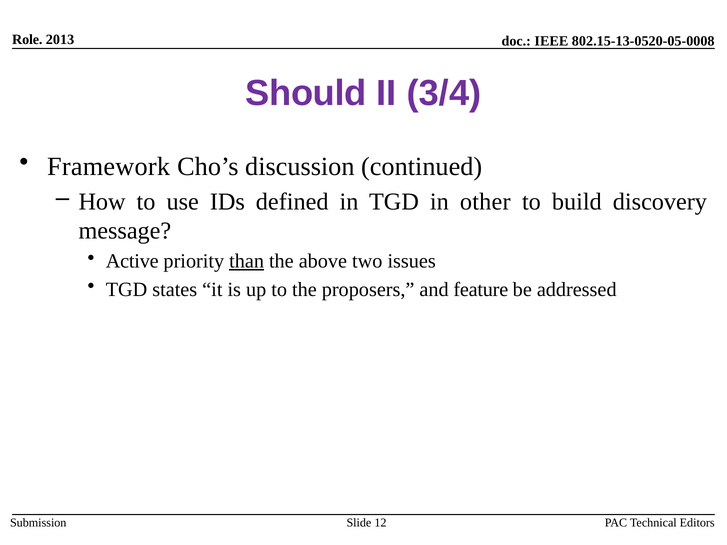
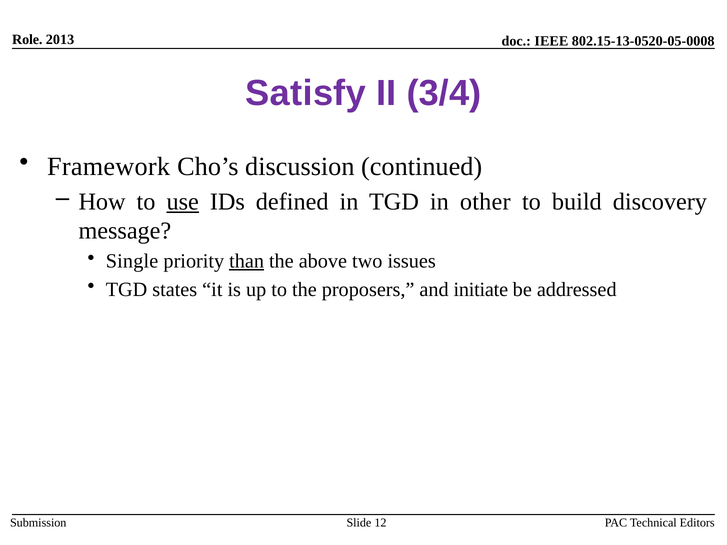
Should: Should -> Satisfy
use underline: none -> present
Active: Active -> Single
feature: feature -> initiate
